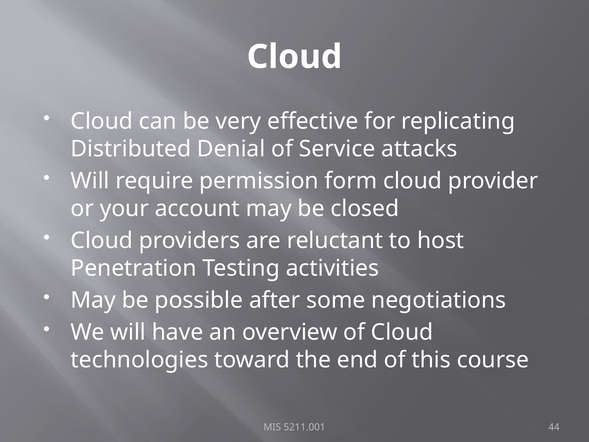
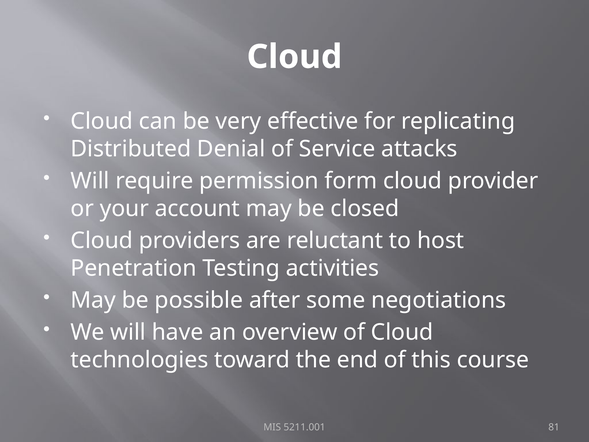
44: 44 -> 81
